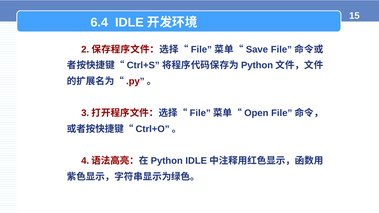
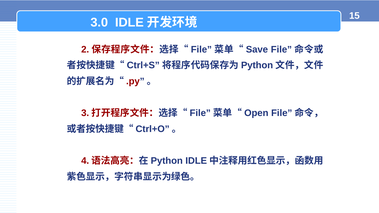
6.4: 6.4 -> 3.0
